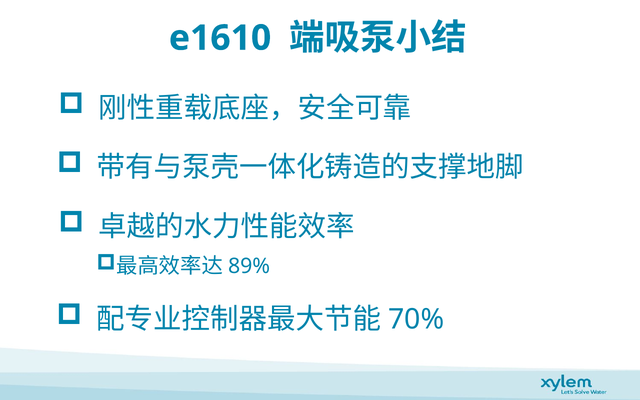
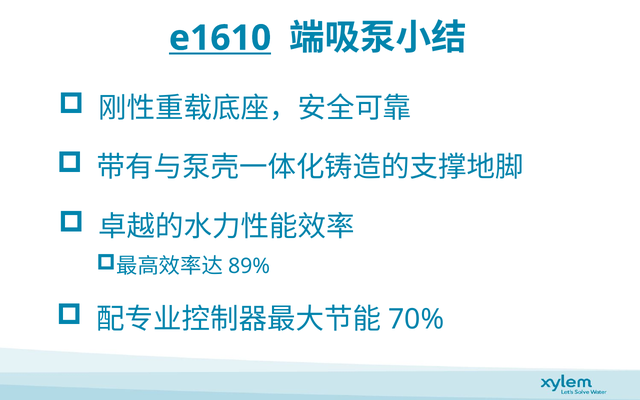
e1610 underline: none -> present
